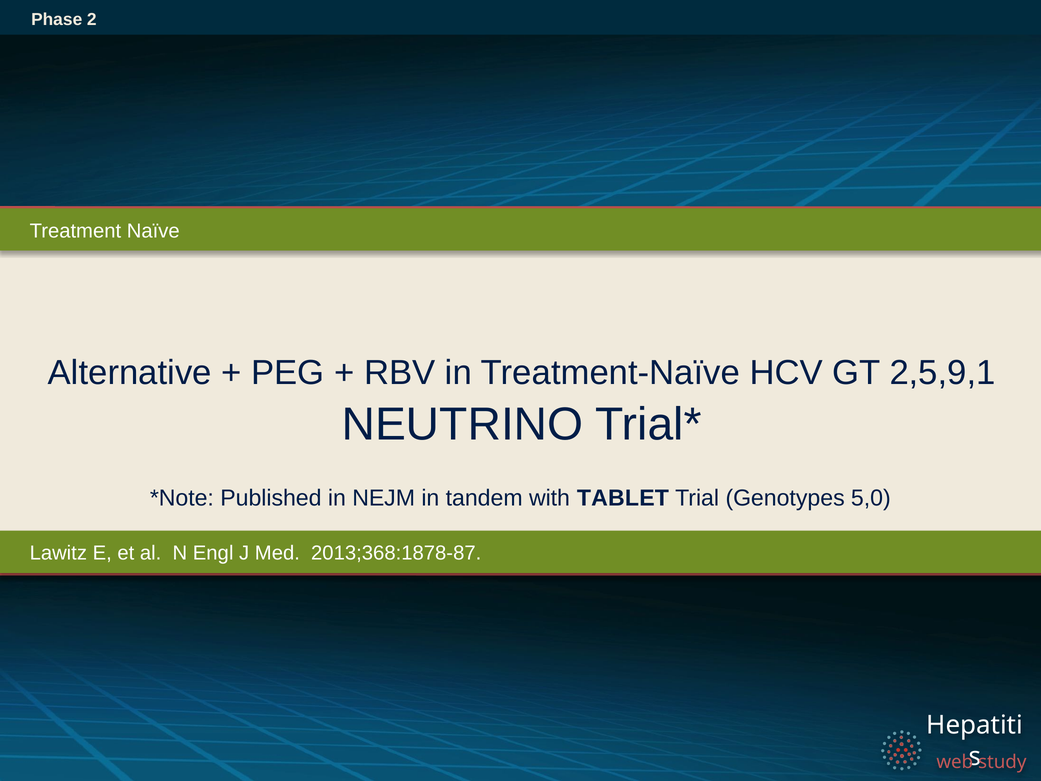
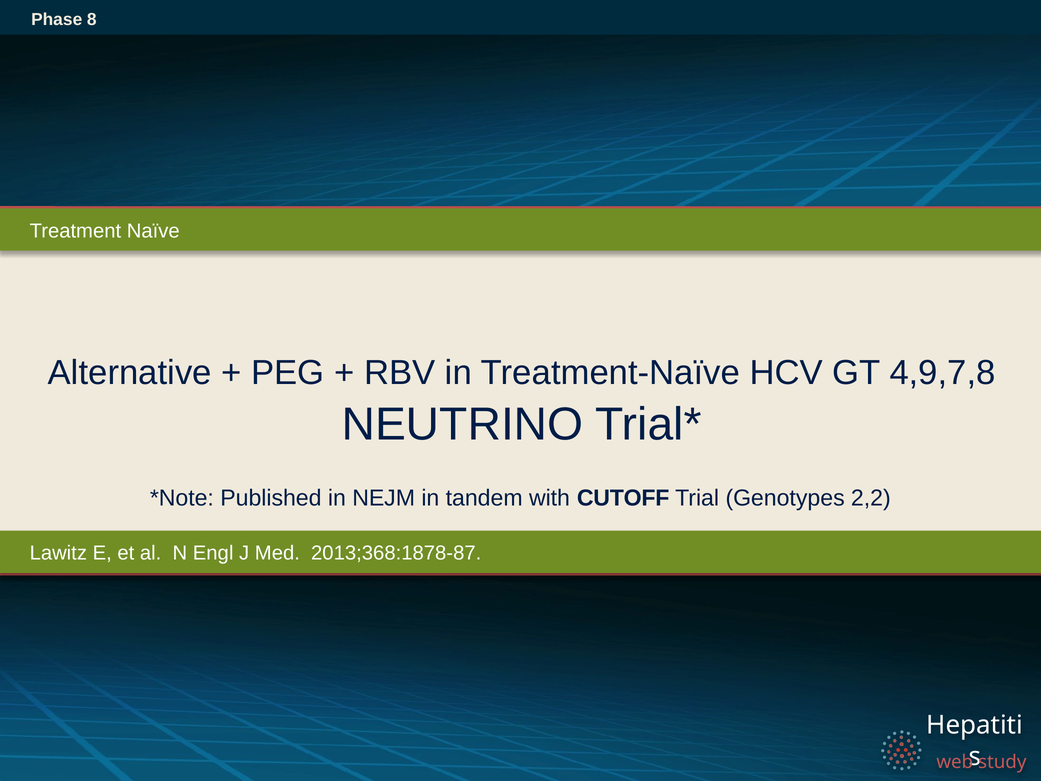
2: 2 -> 8
2,5,9,1: 2,5,9,1 -> 4,9,7,8
TABLET: TABLET -> CUTOFF
5,0: 5,0 -> 2,2
